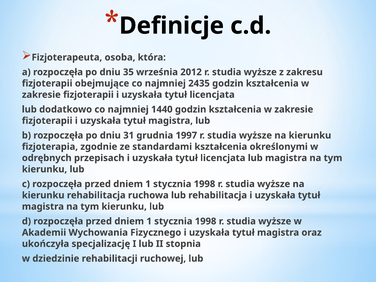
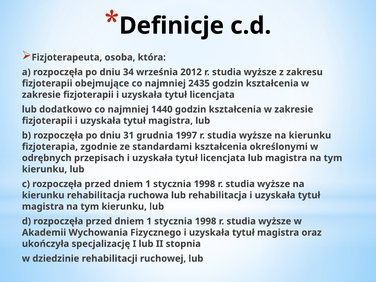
35: 35 -> 34
